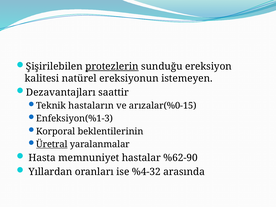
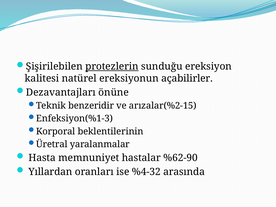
istemeyen: istemeyen -> açabilirler
saattir: saattir -> önüne
hastaların: hastaların -> benzeridir
arızalar(%0-15: arızalar(%0-15 -> arızalar(%2-15
Üretral underline: present -> none
